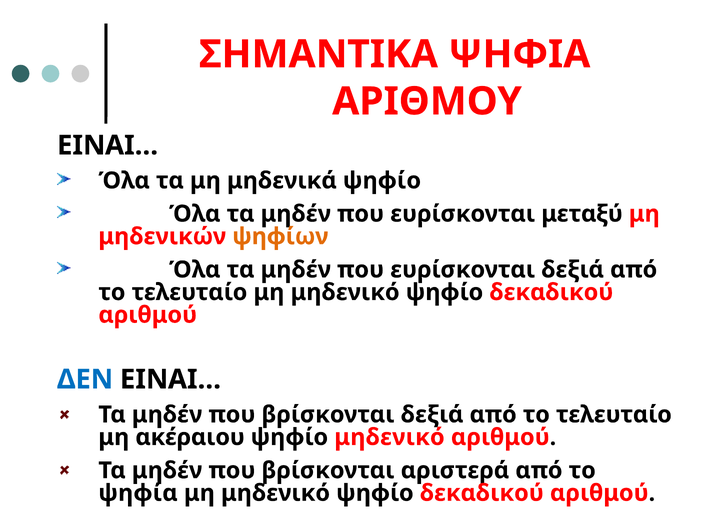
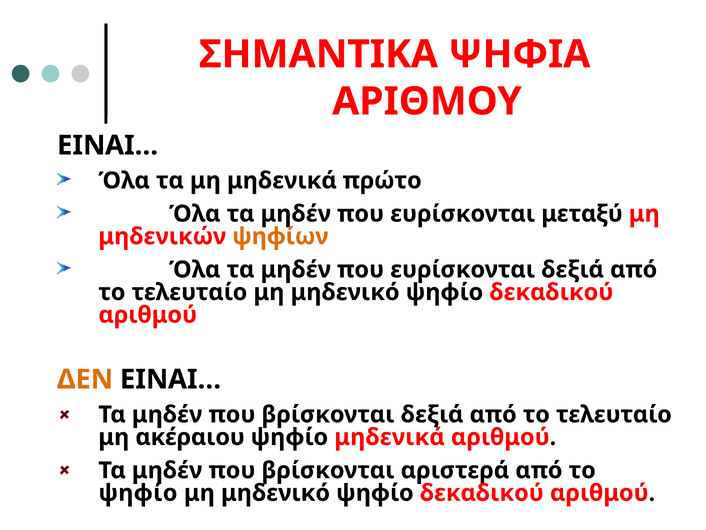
μηδενικά ψηφίο: ψηφίο -> πρώτο
ΔΕΝ colour: blue -> orange
ψηφίο μηδενικό: μηδενικό -> μηδενικά
ψηφία at (138, 493): ψηφία -> ψηφίο
